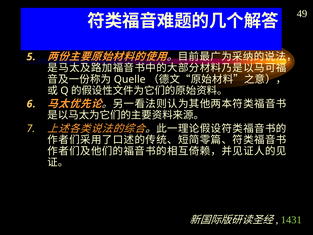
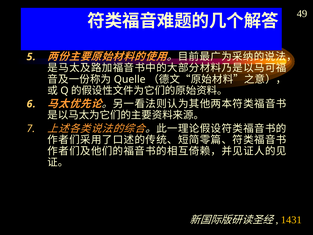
1431 colour: light green -> yellow
